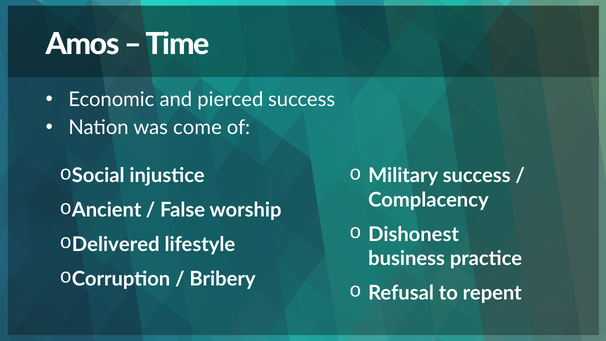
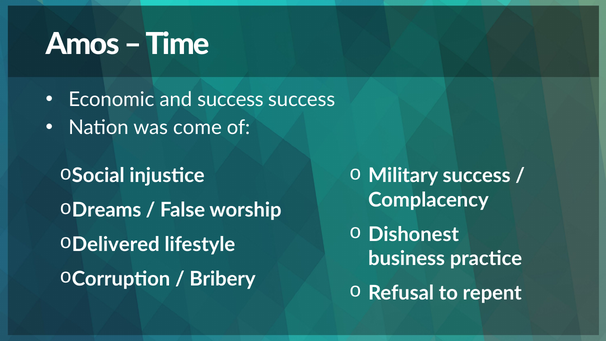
and pierced: pierced -> success
Ancient: Ancient -> Dreams
